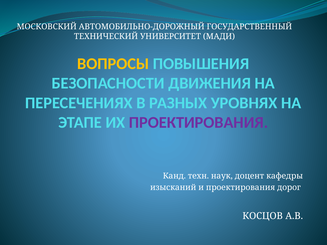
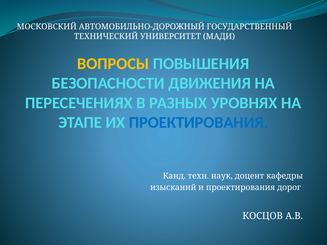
ПРОЕКТИРОВАНИЯ at (199, 123) colour: purple -> blue
